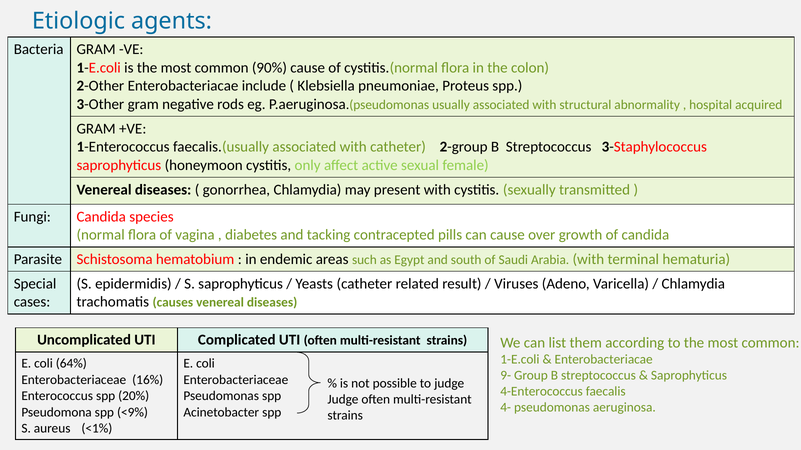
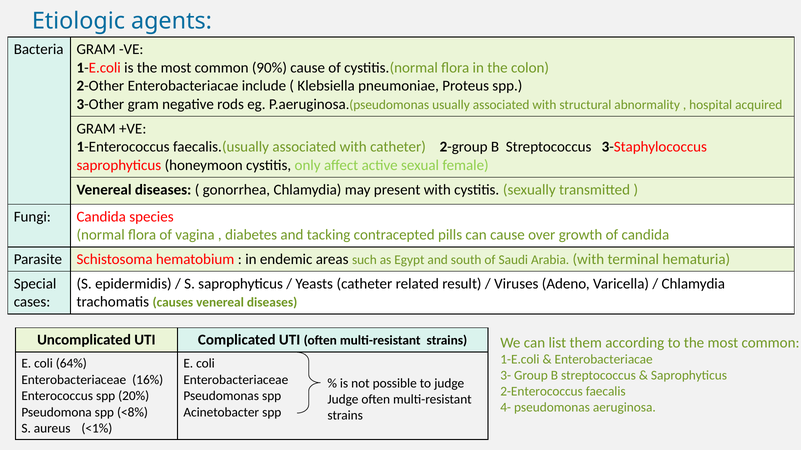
9-: 9- -> 3-
4-Enterococcus: 4-Enterococcus -> 2-Enterococcus
<9%: <9% -> <8%
